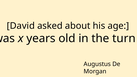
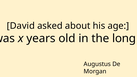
turn: turn -> long
